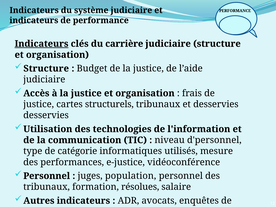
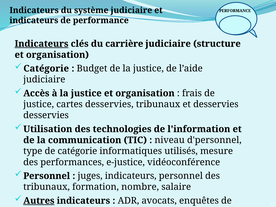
Structure at (46, 69): Structure -> Catégorie
cartes structurels: structurels -> desservies
juges population: population -> indicateurs
résolues: résolues -> nombre
Autres underline: none -> present
